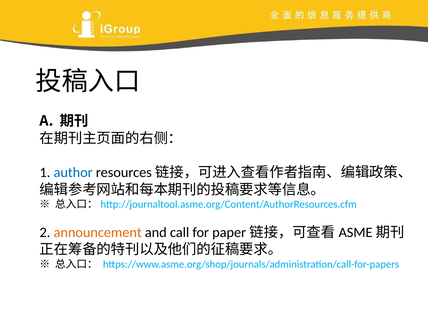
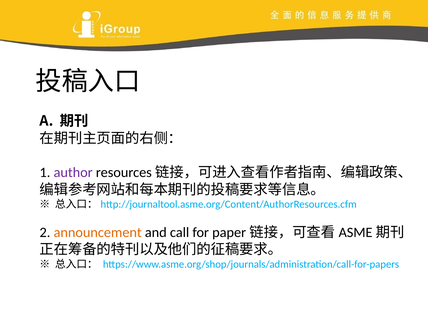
author colour: blue -> purple
